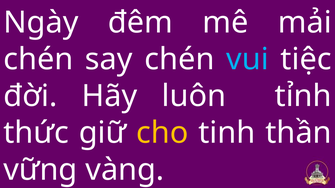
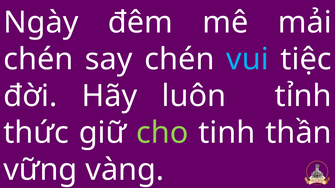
cho colour: yellow -> light green
